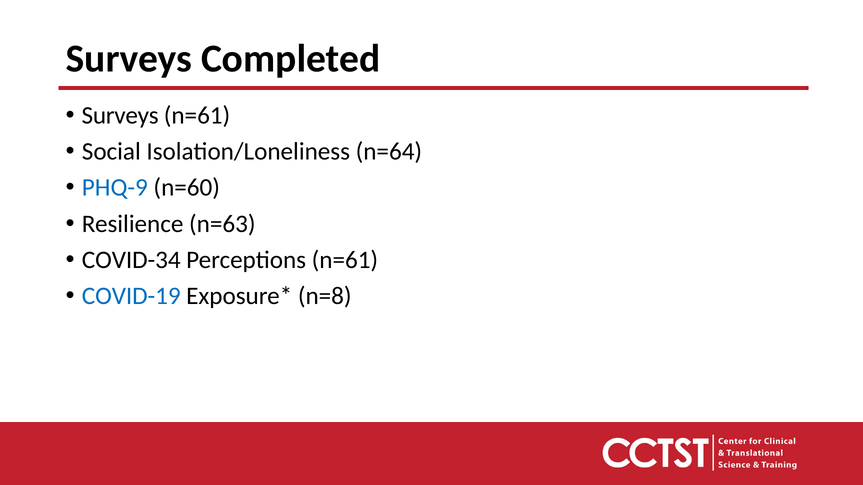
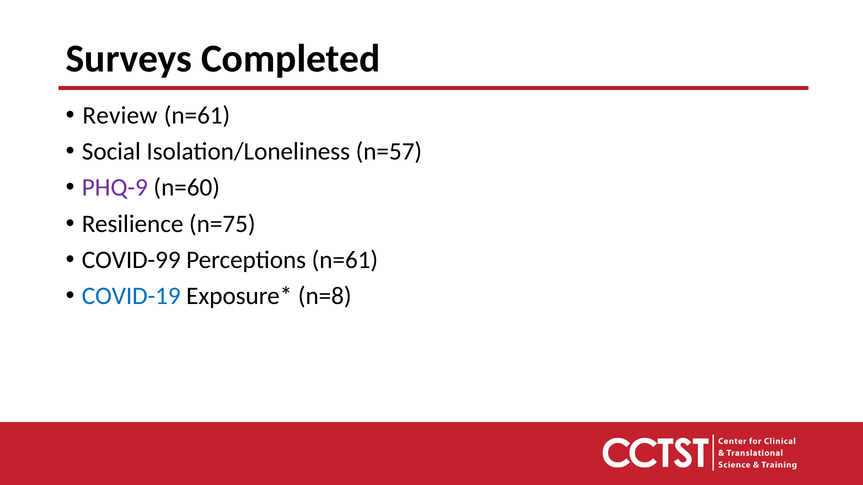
Surveys at (120, 115): Surveys -> Review
n=64: n=64 -> n=57
PHQ-9 colour: blue -> purple
n=63: n=63 -> n=75
COVID-34: COVID-34 -> COVID-99
